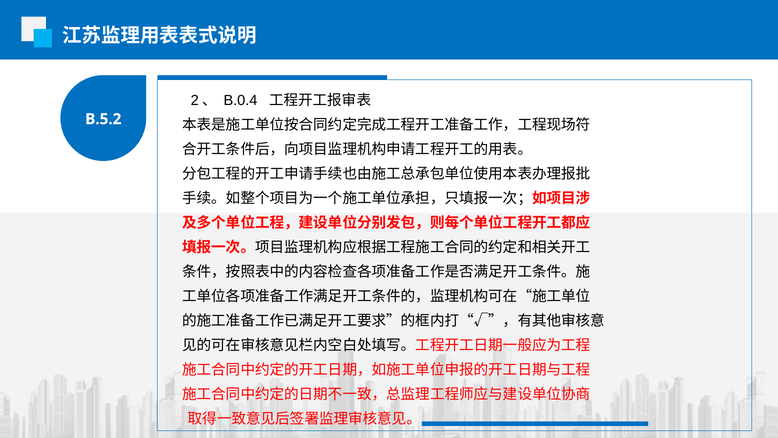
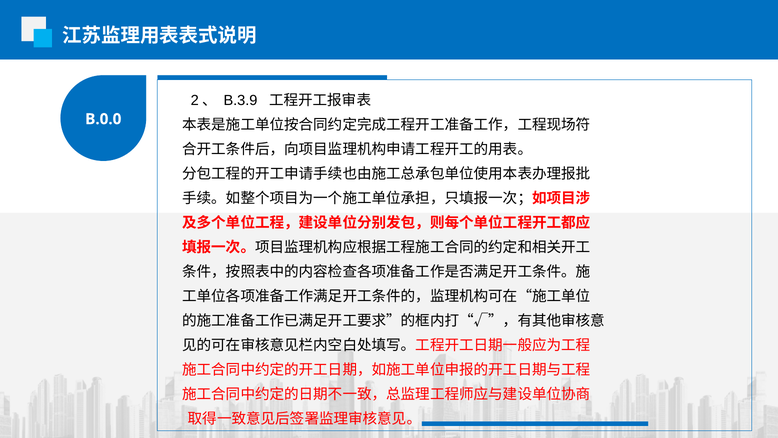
B.0.4: B.0.4 -> B.3.9
B.5.2: B.5.2 -> B.0.0
